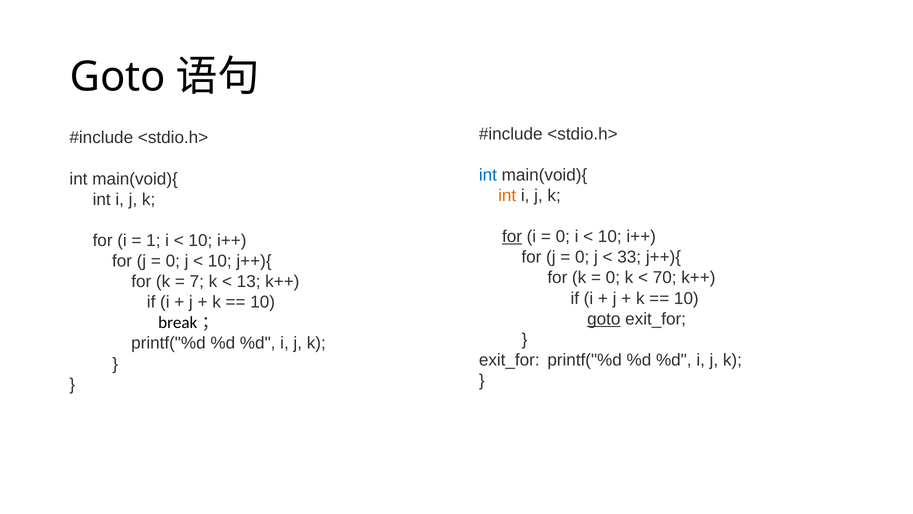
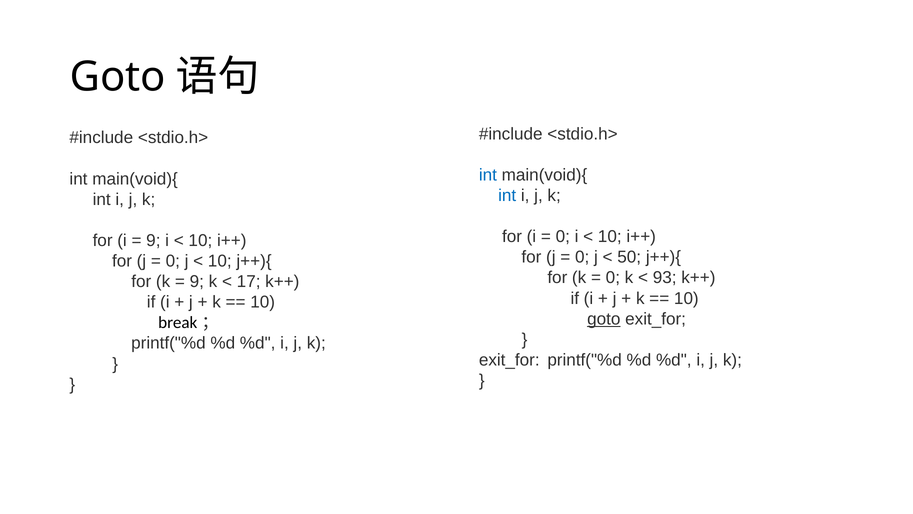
int at (507, 195) colour: orange -> blue
for at (512, 237) underline: present -> none
1 at (153, 240): 1 -> 9
33: 33 -> 50
70: 70 -> 93
7 at (197, 281): 7 -> 9
13: 13 -> 17
